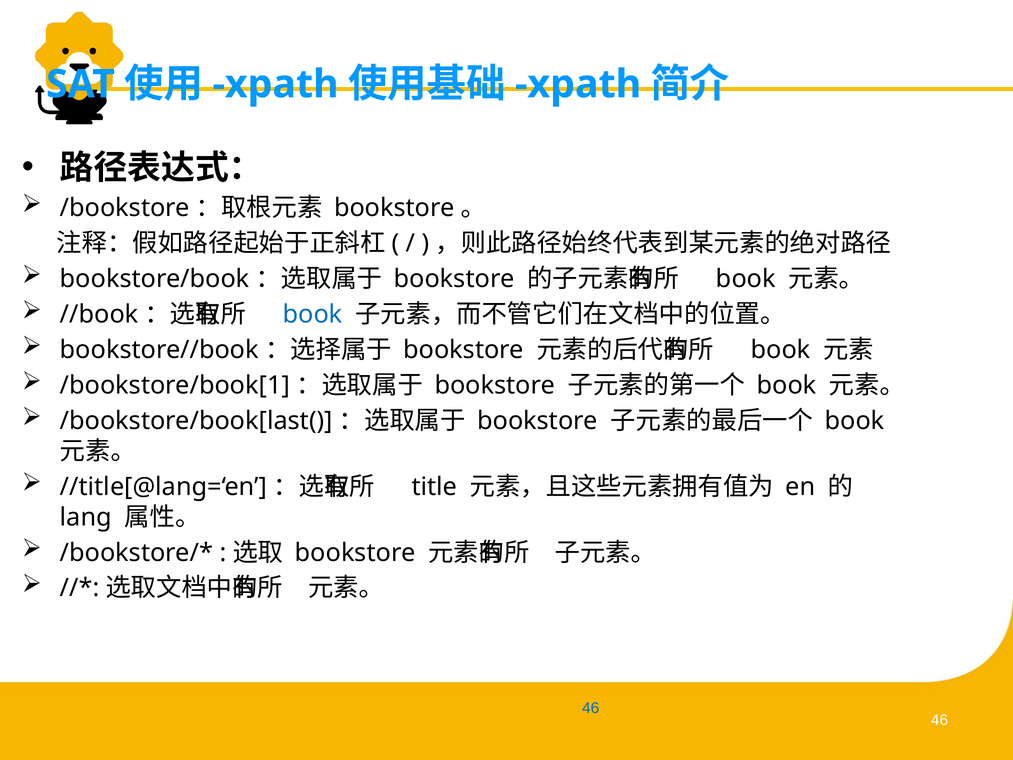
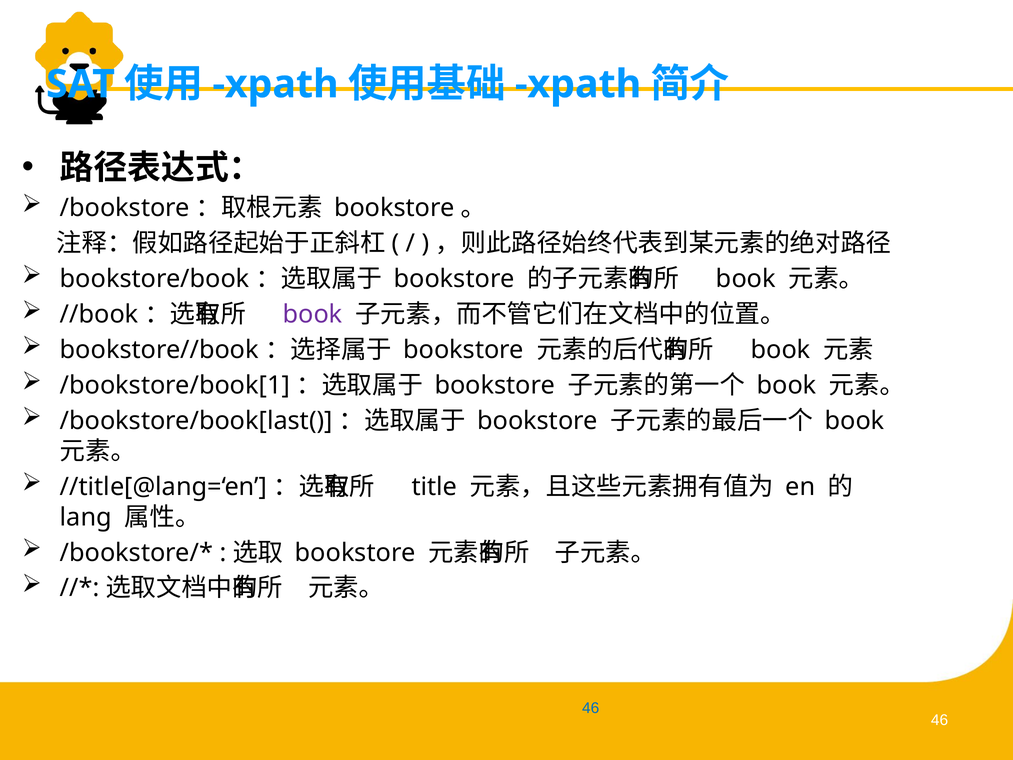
book at (313, 314) colour: blue -> purple
